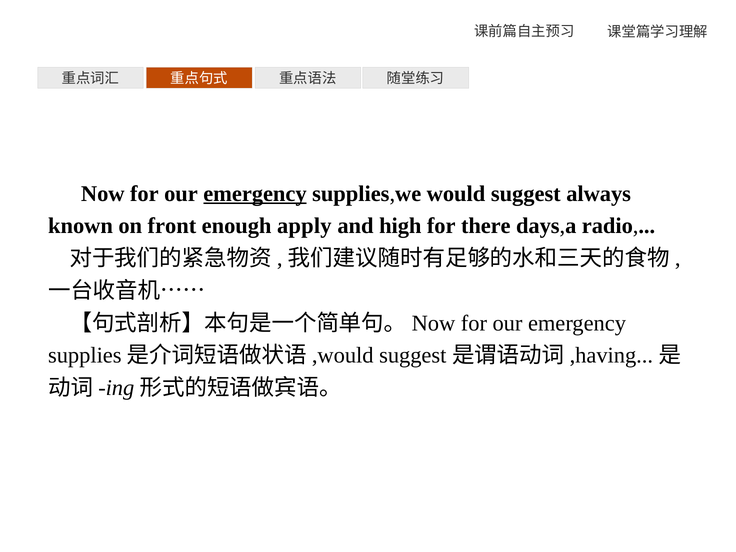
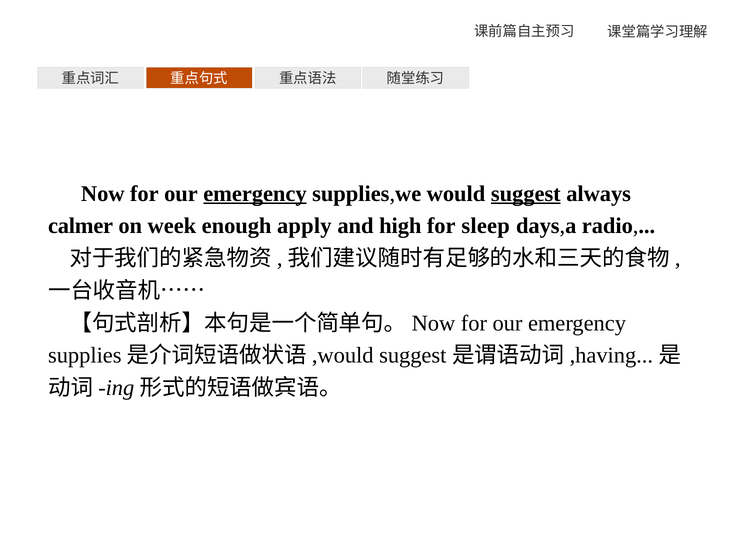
suggest underline: none -> present
known: known -> calmer
front: front -> week
there: there -> sleep
